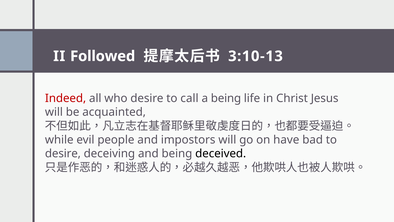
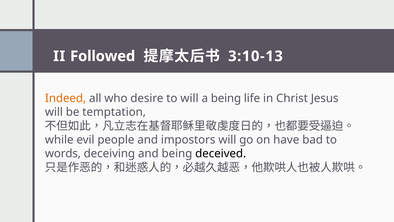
Indeed colour: red -> orange
to call: call -> will
acquainted: acquainted -> temptation
desire at (63, 153): desire -> words
